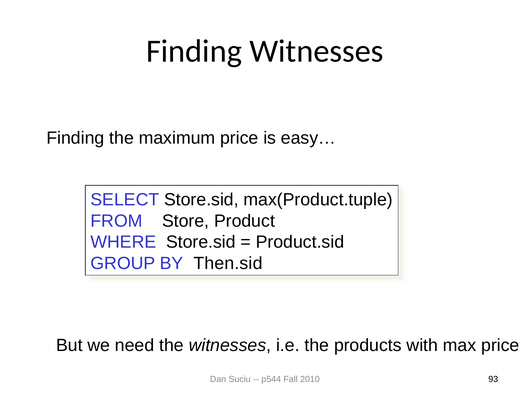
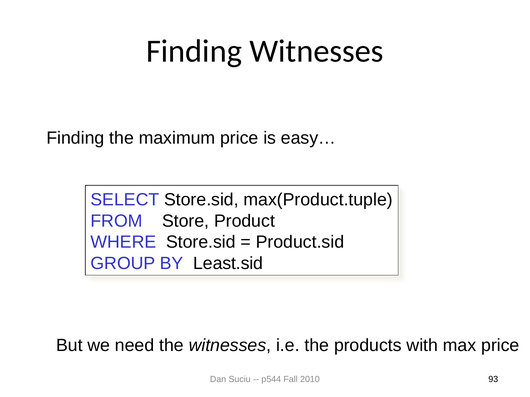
Then.sid: Then.sid -> Least.sid
